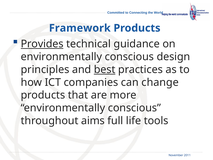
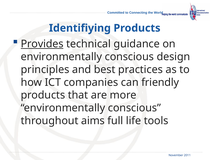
Framework: Framework -> Identifiying
best underline: present -> none
change: change -> friendly
